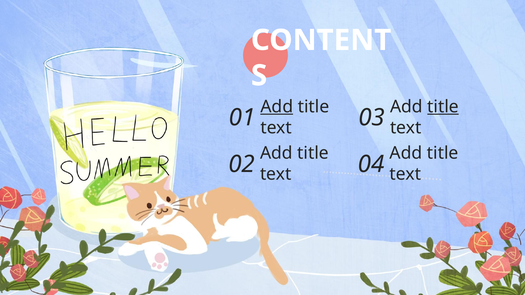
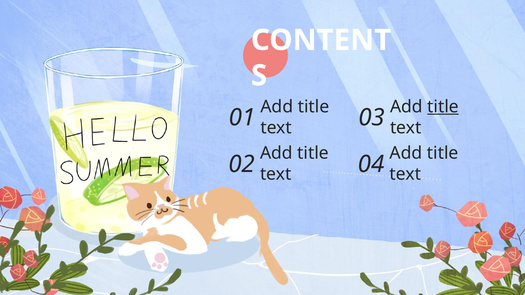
Add at (277, 107) underline: present -> none
